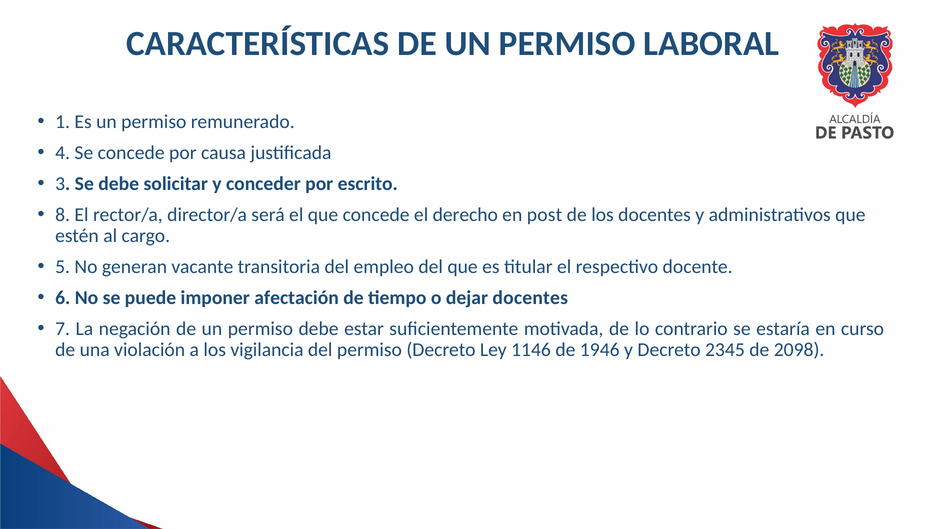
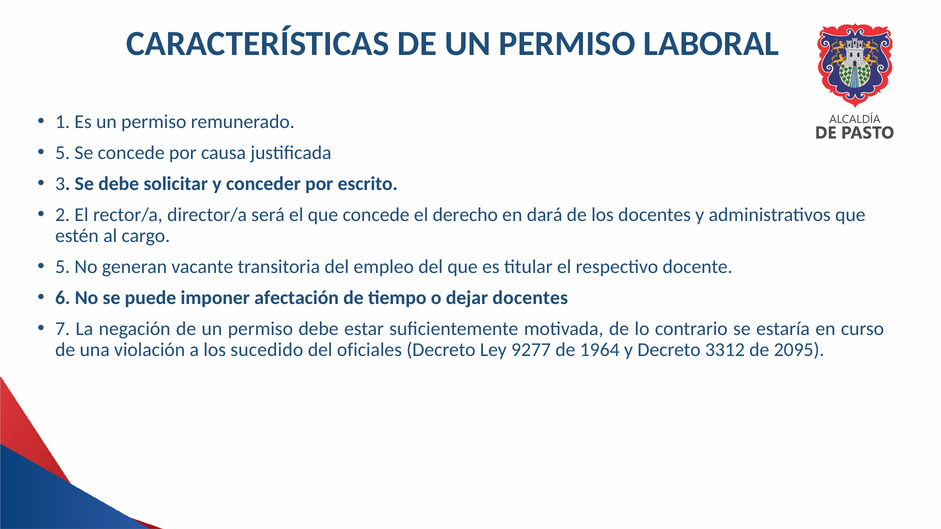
4 at (63, 153): 4 -> 5
8: 8 -> 2
post: post -> dará
vigilancia: vigilancia -> sucedido
del permiso: permiso -> oficiales
1146: 1146 -> 9277
1946: 1946 -> 1964
2345: 2345 -> 3312
2098: 2098 -> 2095
